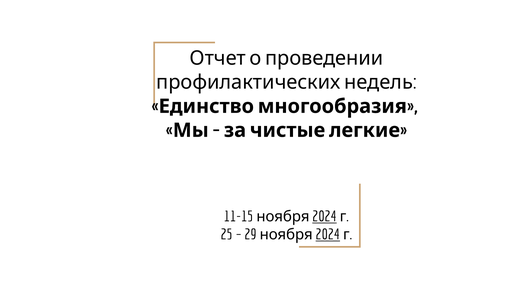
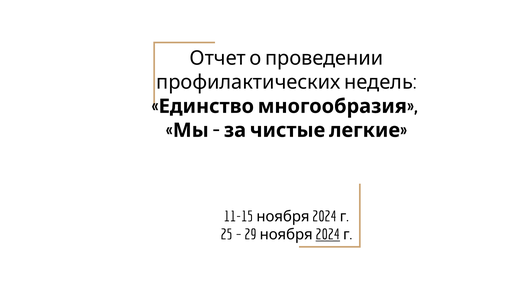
2024 at (325, 217) underline: present -> none
